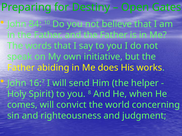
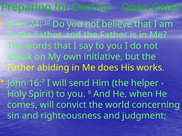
84: 84 -> 24
